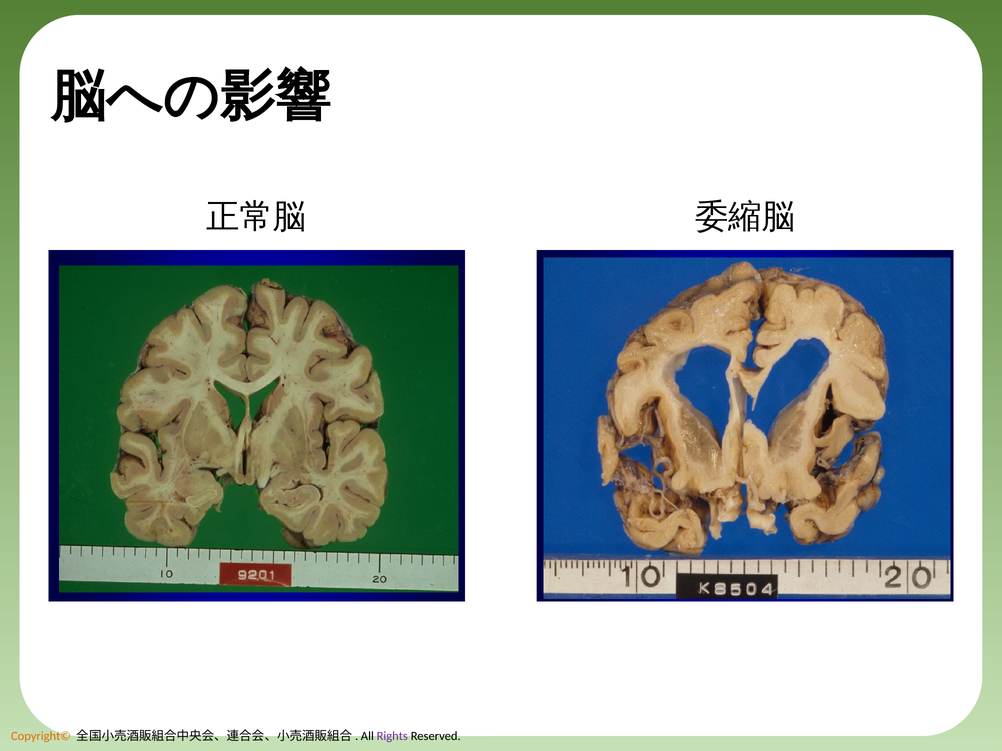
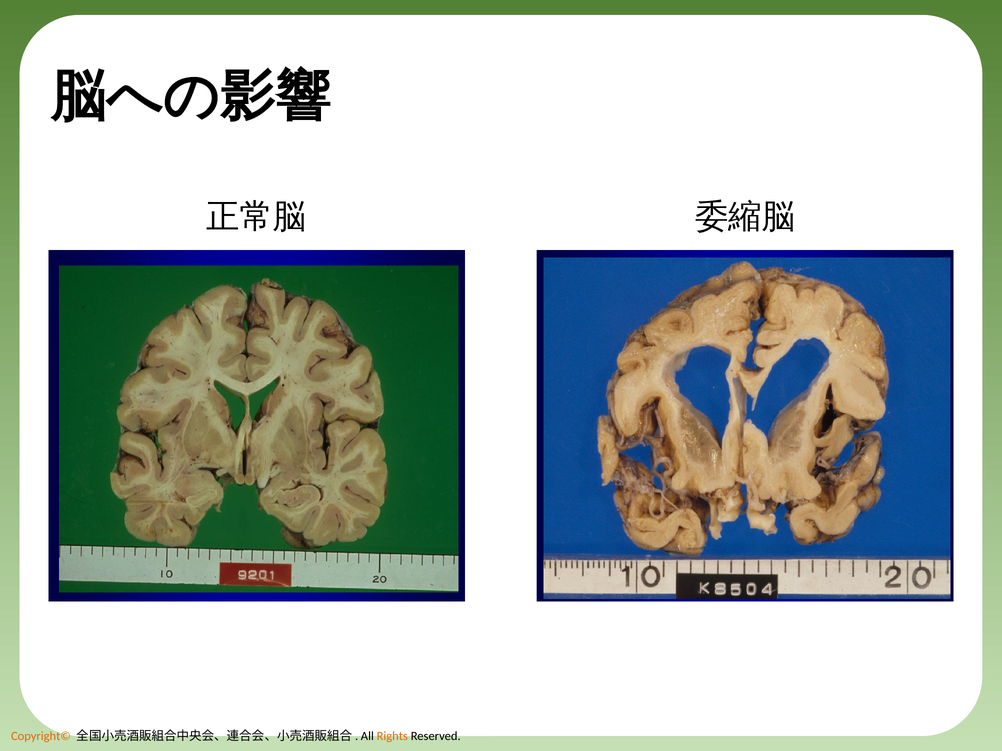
Rights colour: purple -> orange
